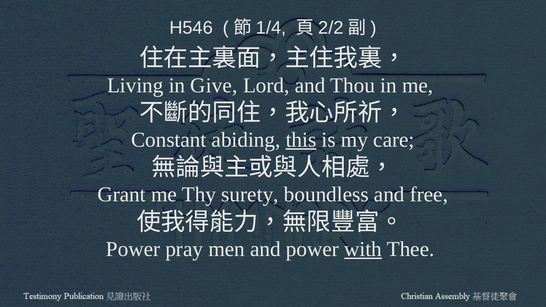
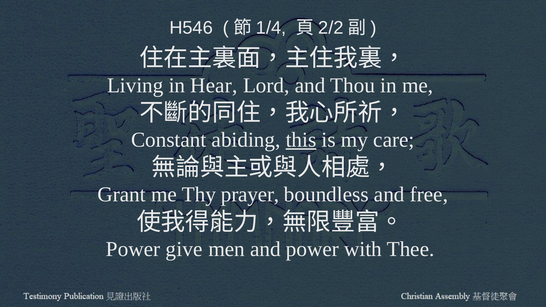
Give: Give -> Hear
surety: surety -> prayer
pray: pray -> give
with underline: present -> none
